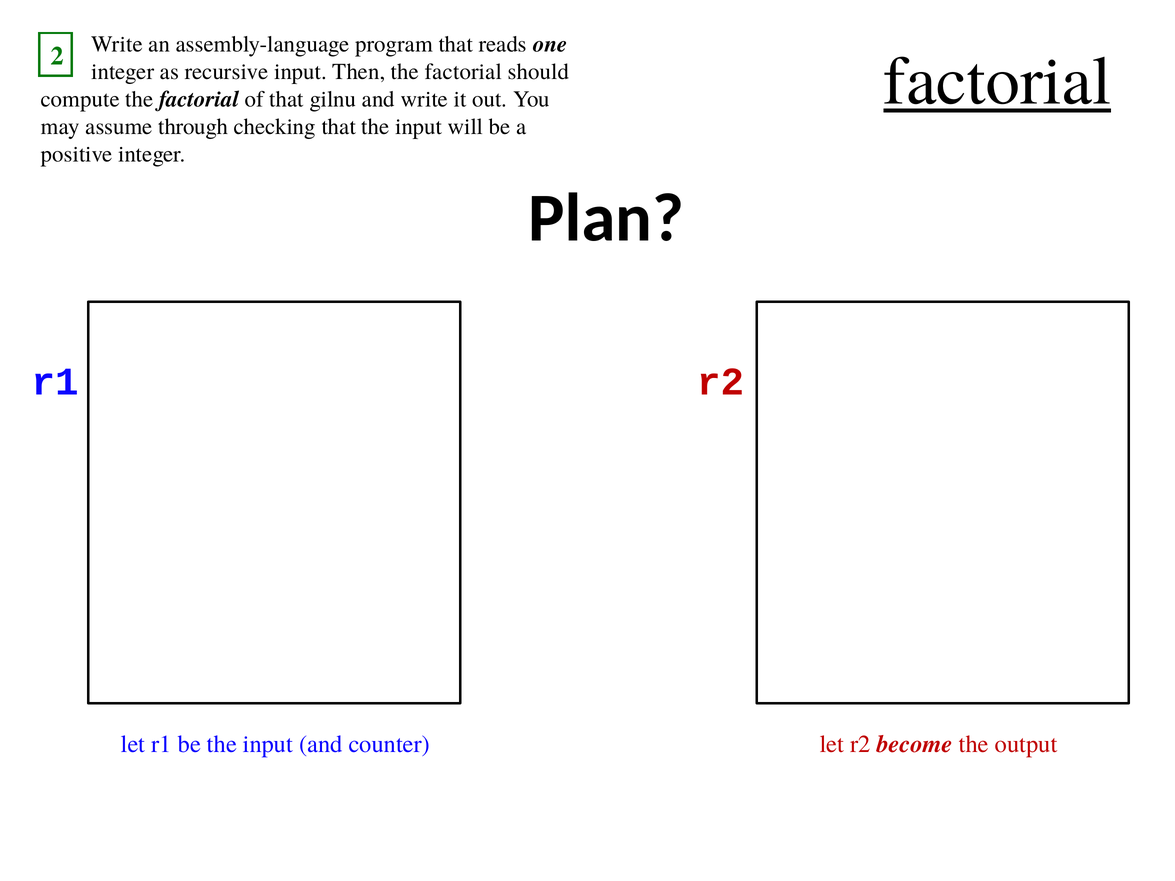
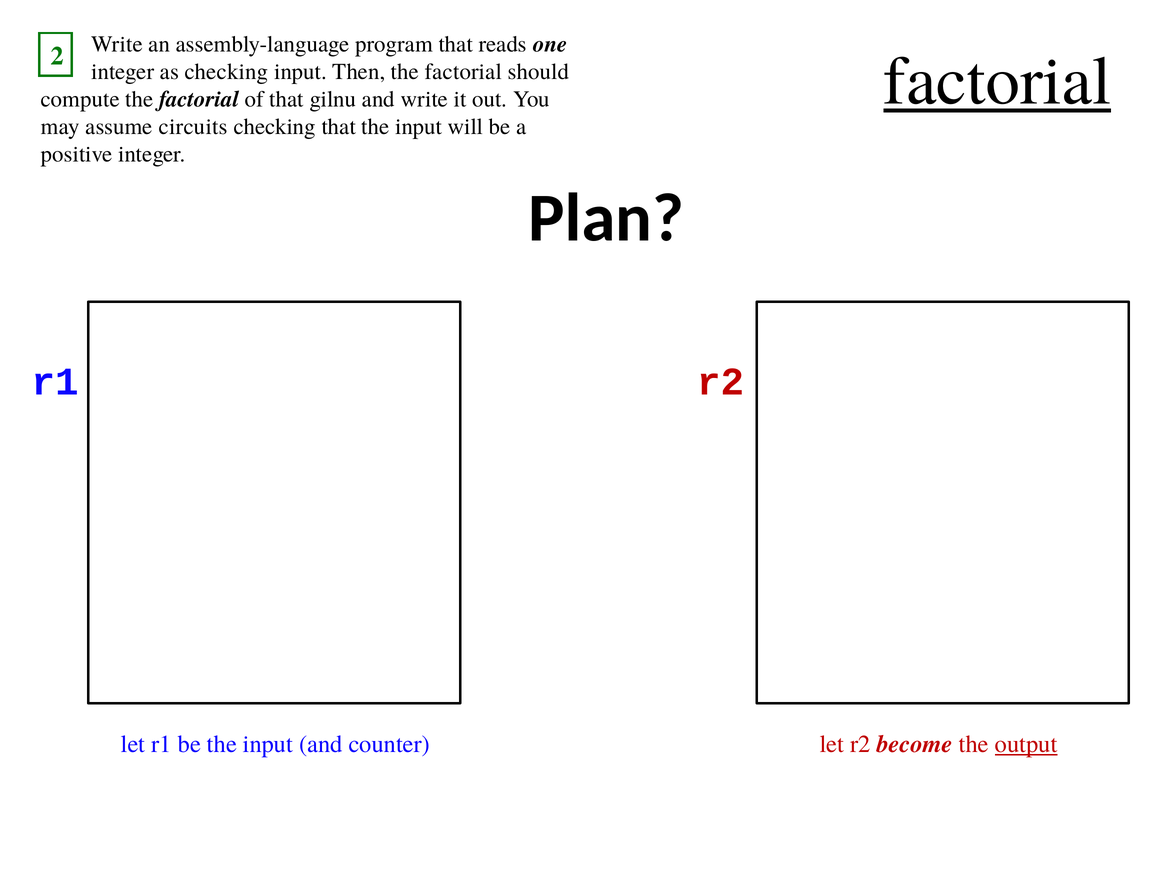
as recursive: recursive -> checking
through: through -> circuits
output underline: none -> present
